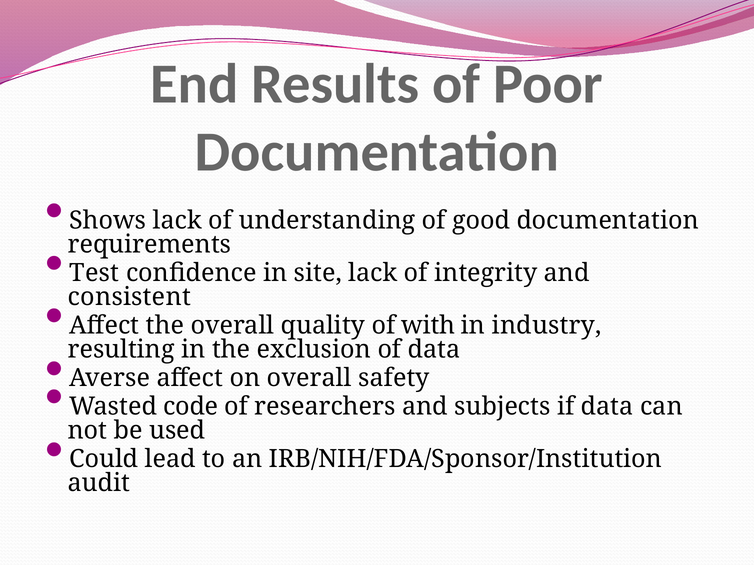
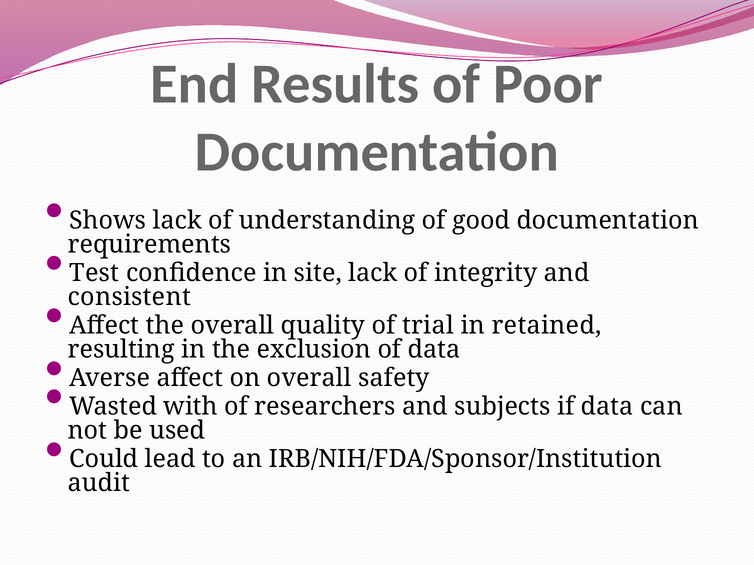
with: with -> trial
industry: industry -> retained
code: code -> with
